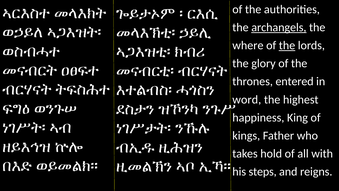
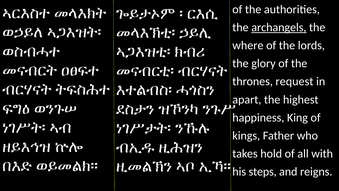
the at (287, 45) underline: present -> none
entered: entered -> request
word: word -> apart
